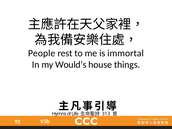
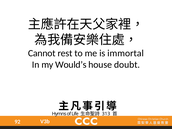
People: People -> Cannot
things: things -> doubt
